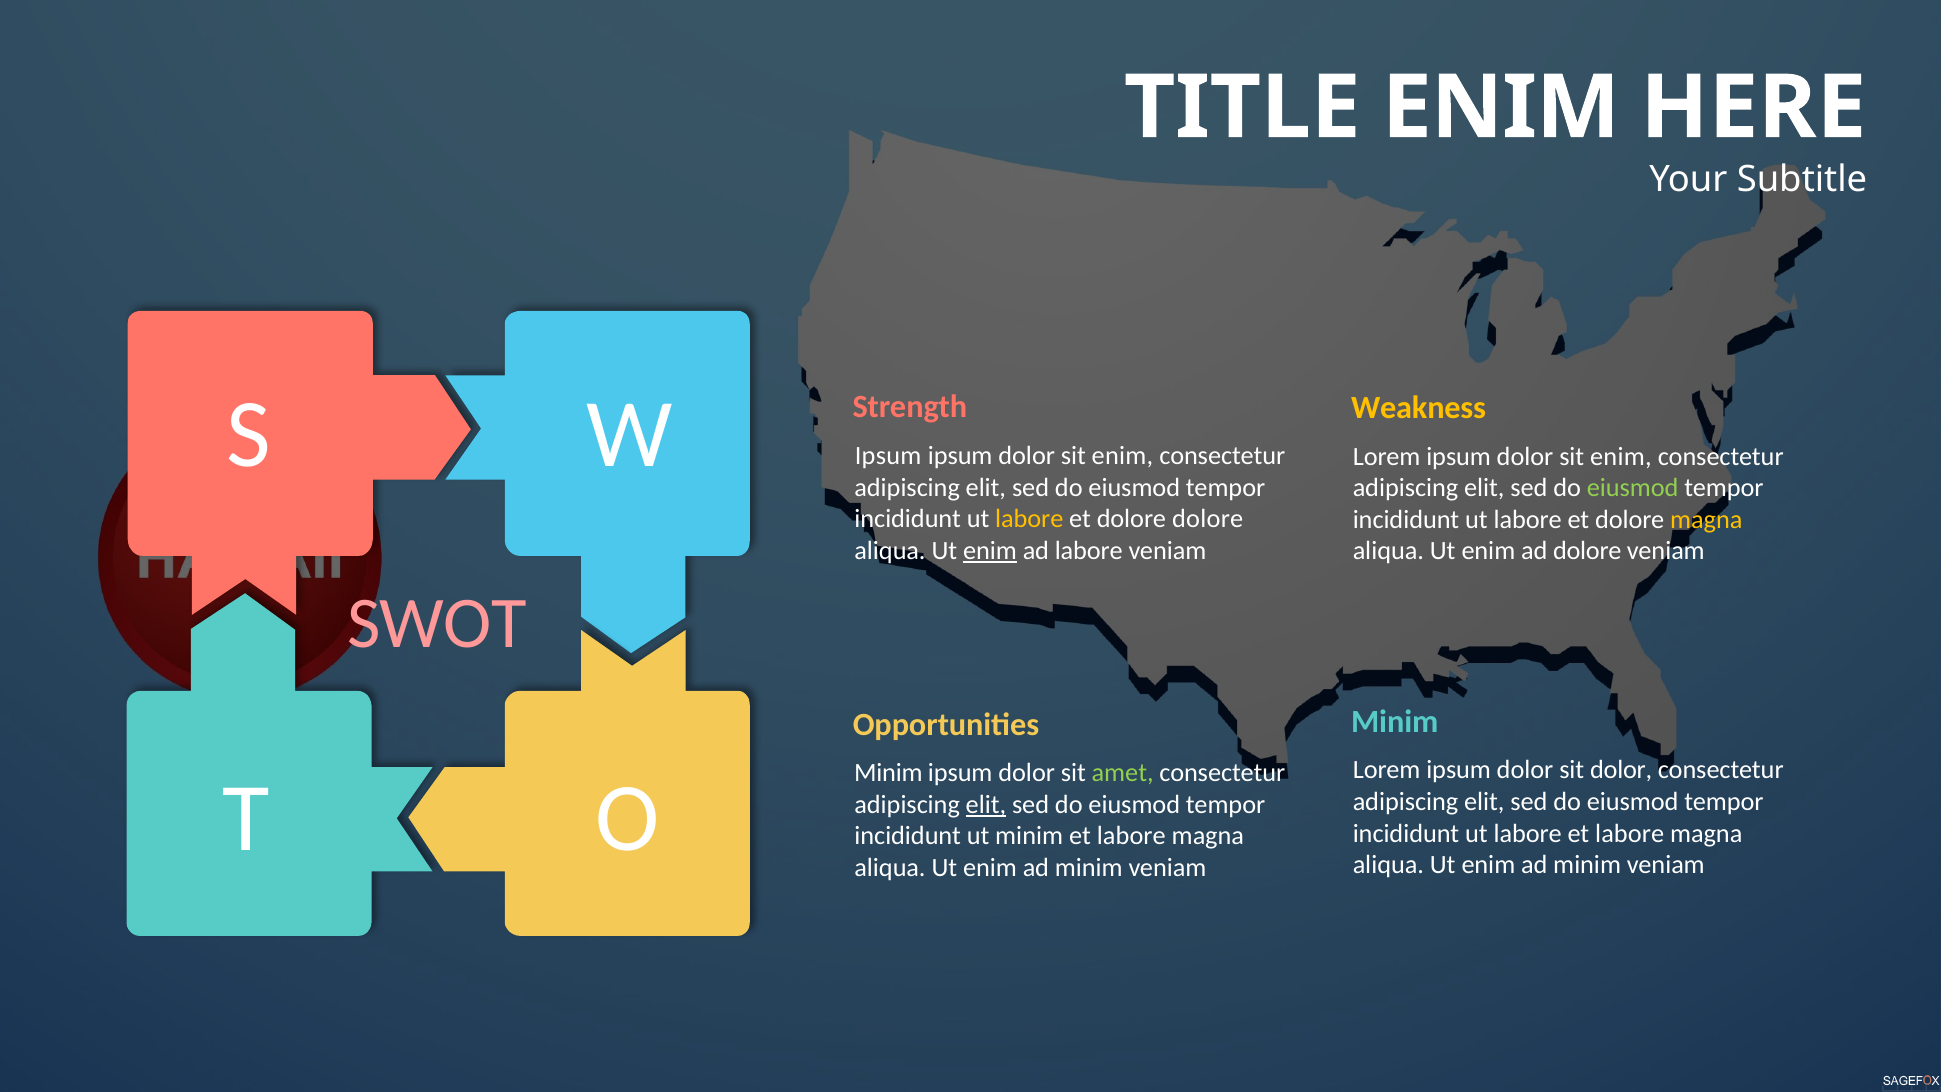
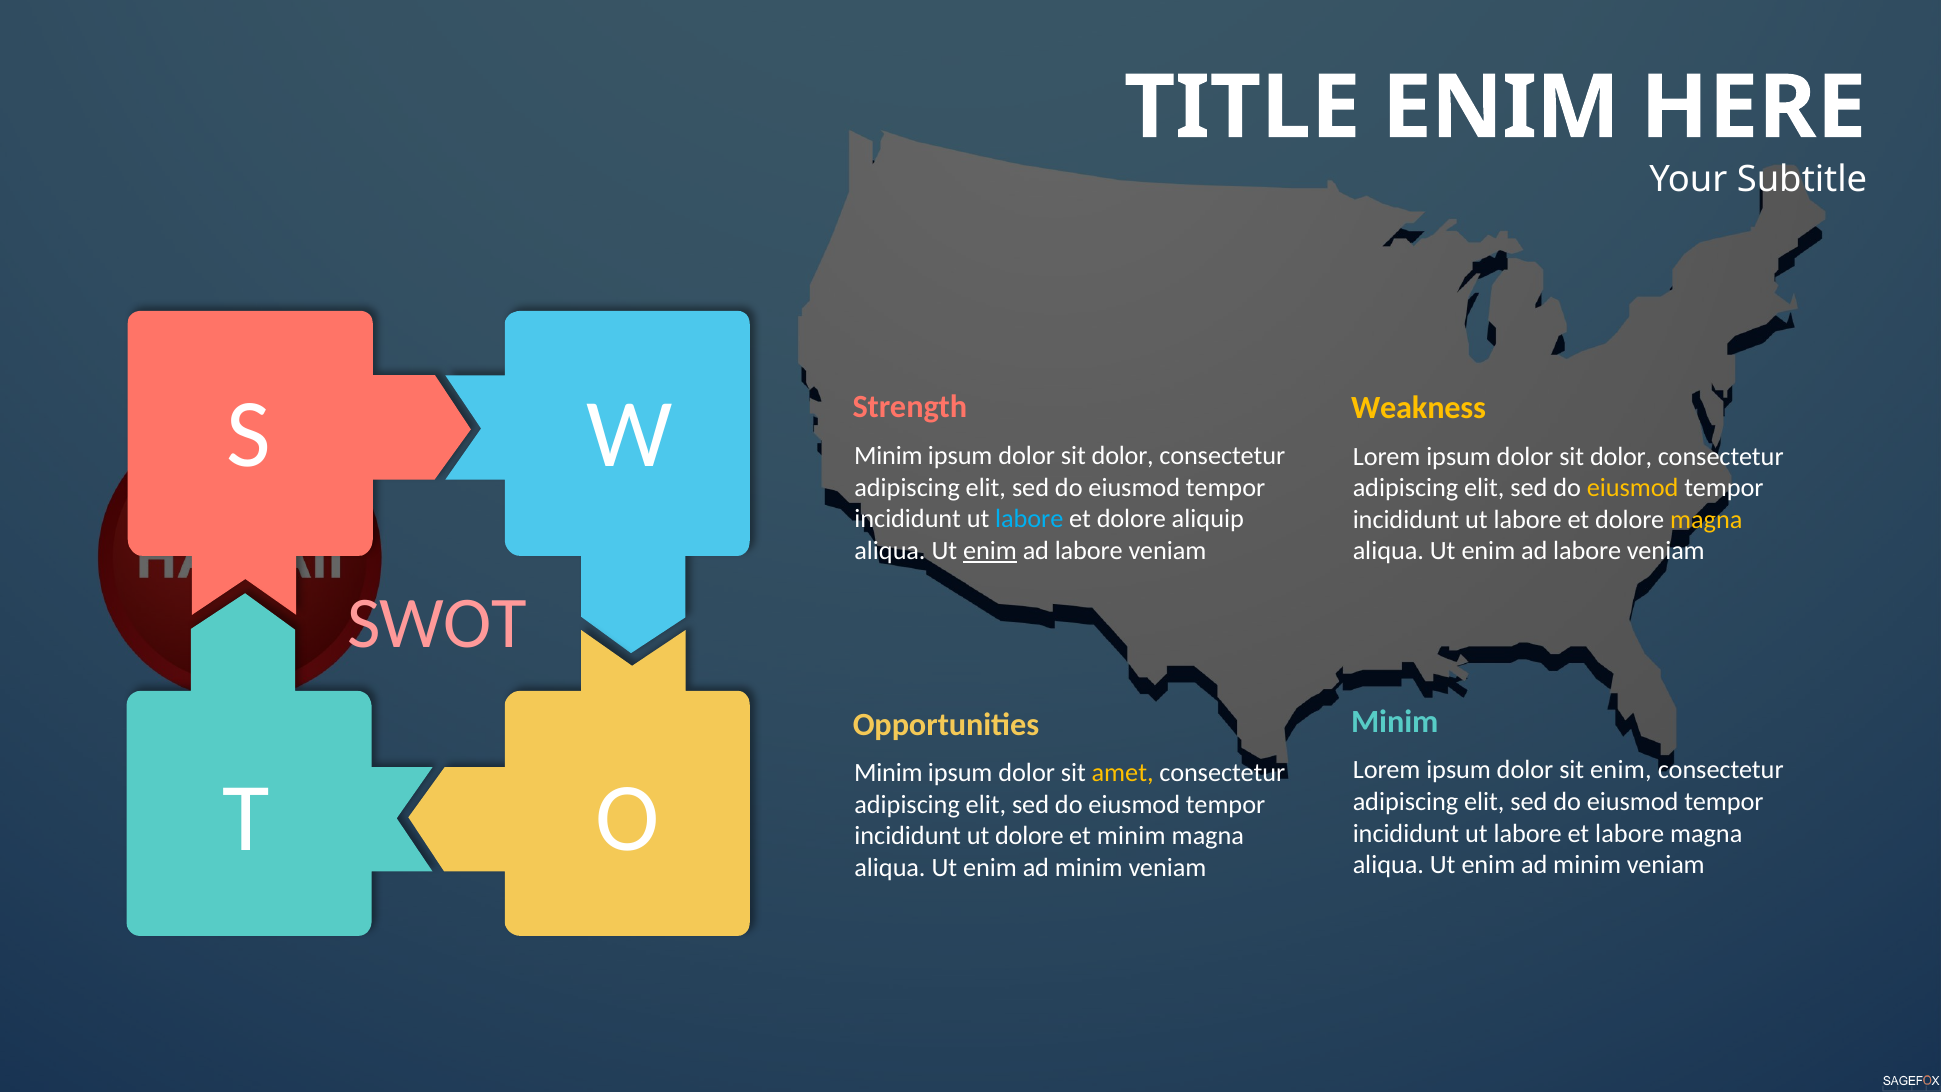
Ipsum at (888, 456): Ipsum -> Minim
enim at (1122, 456): enim -> dolor
enim at (1621, 456): enim -> dolor
eiusmod at (1633, 488) colour: light green -> yellow
labore at (1029, 519) colour: yellow -> light blue
dolore dolore: dolore -> aliquip
dolore at (1587, 551): dolore -> labore
sit dolor: dolor -> enim
amet colour: light green -> yellow
elit at (986, 805) underline: present -> none
ut minim: minim -> dolore
labore at (1131, 836): labore -> minim
